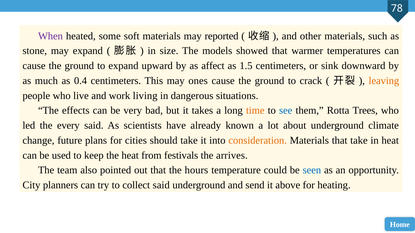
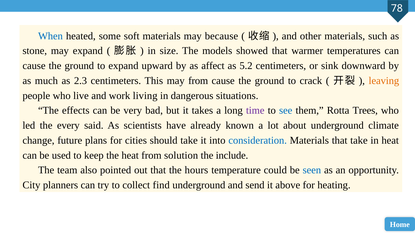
When colour: purple -> blue
reported: reported -> because
1.5: 1.5 -> 5.2
0.4: 0.4 -> 2.3
may ones: ones -> from
time colour: orange -> purple
consideration colour: orange -> blue
festivals: festivals -> solution
arrives: arrives -> include
collect said: said -> find
